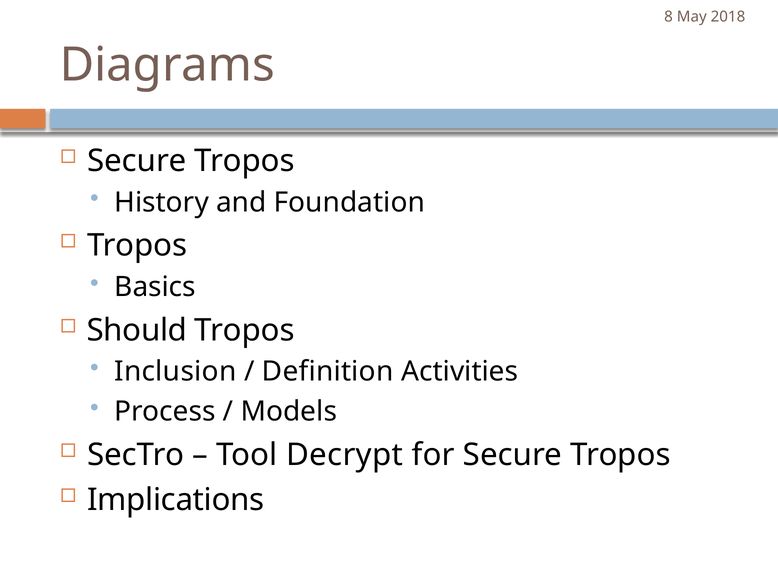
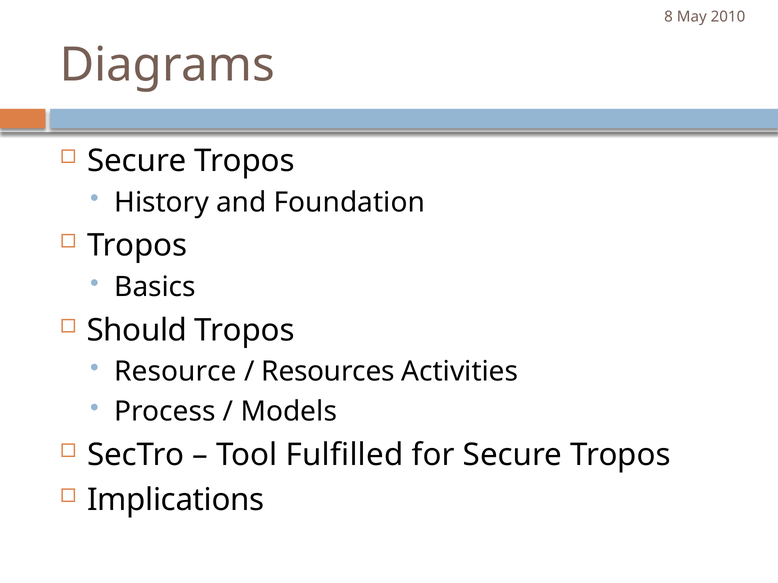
2018: 2018 -> 2010
Inclusion: Inclusion -> Resource
Definition: Definition -> Resources
Decrypt: Decrypt -> Fulfilled
